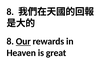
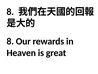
Our underline: present -> none
